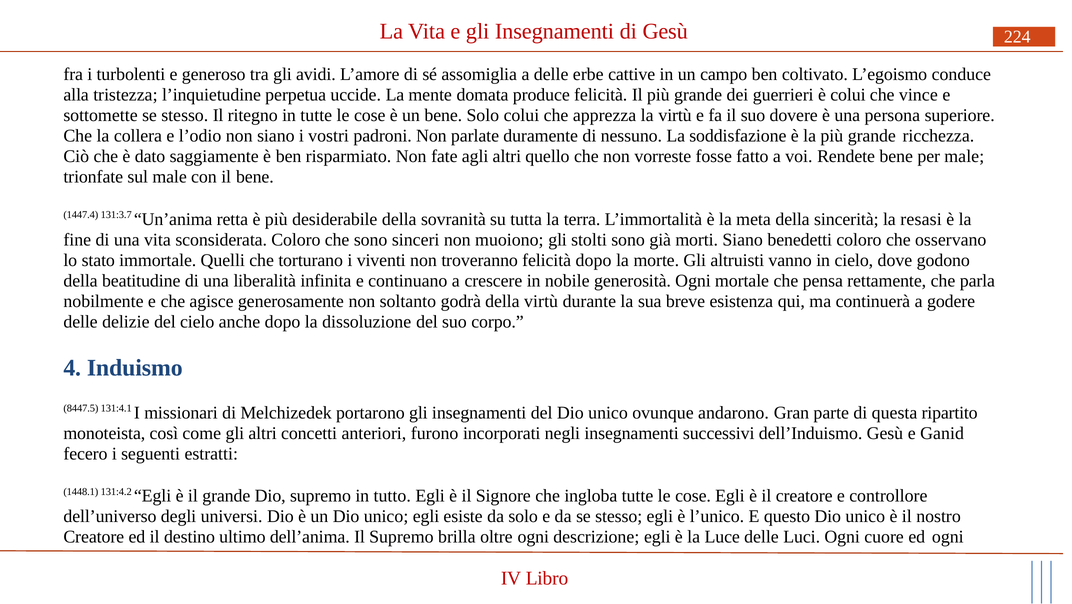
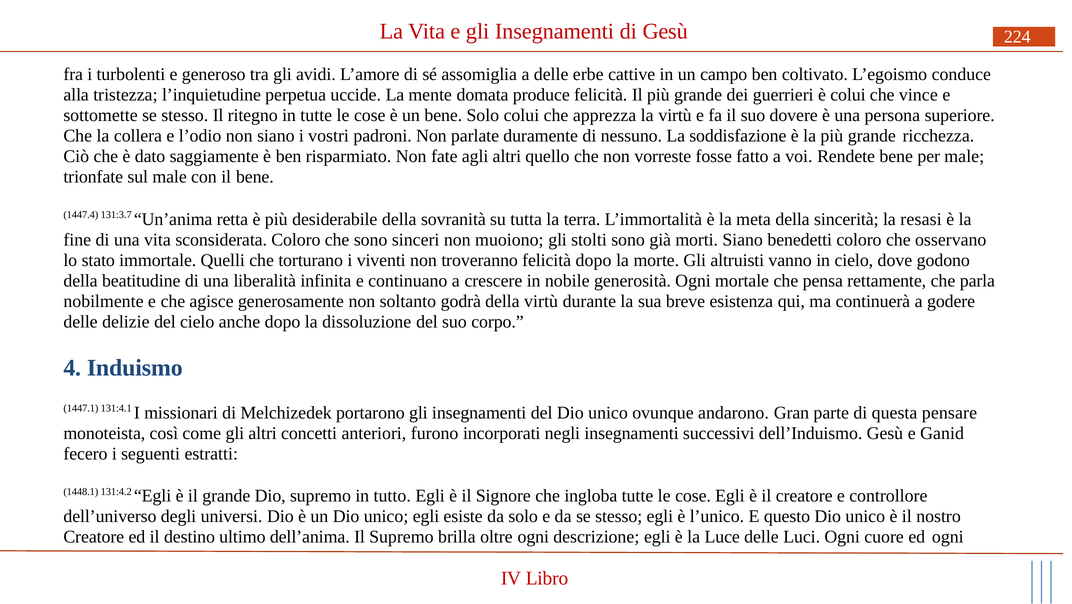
8447.5: 8447.5 -> 1447.1
ripartito: ripartito -> pensare
